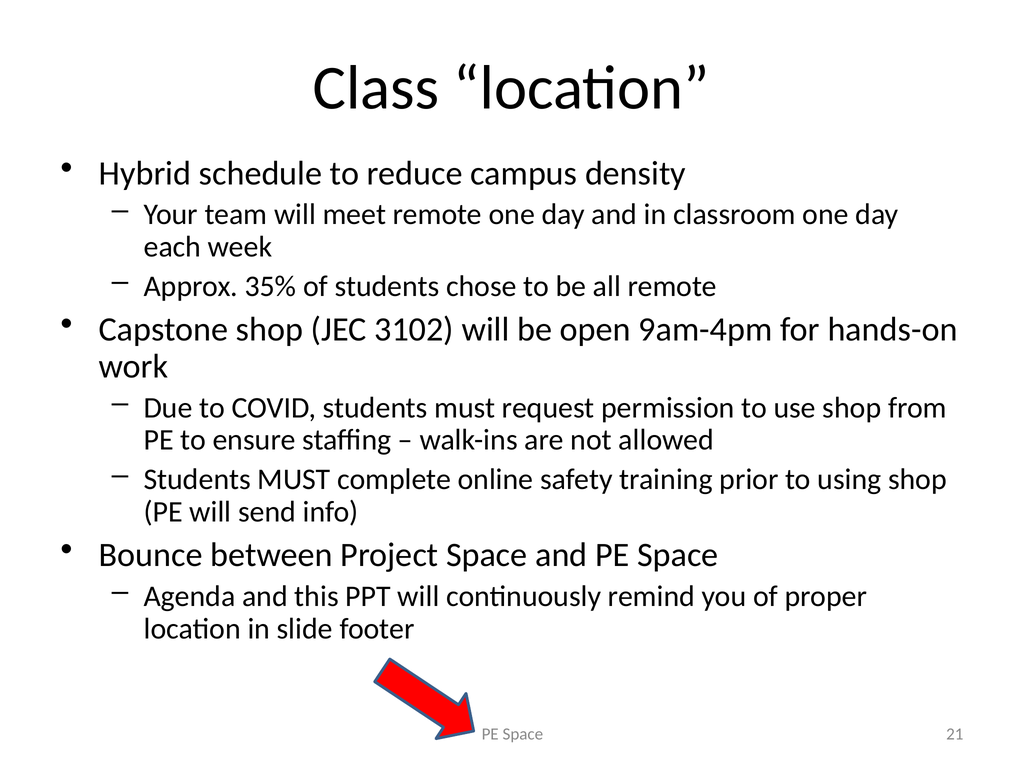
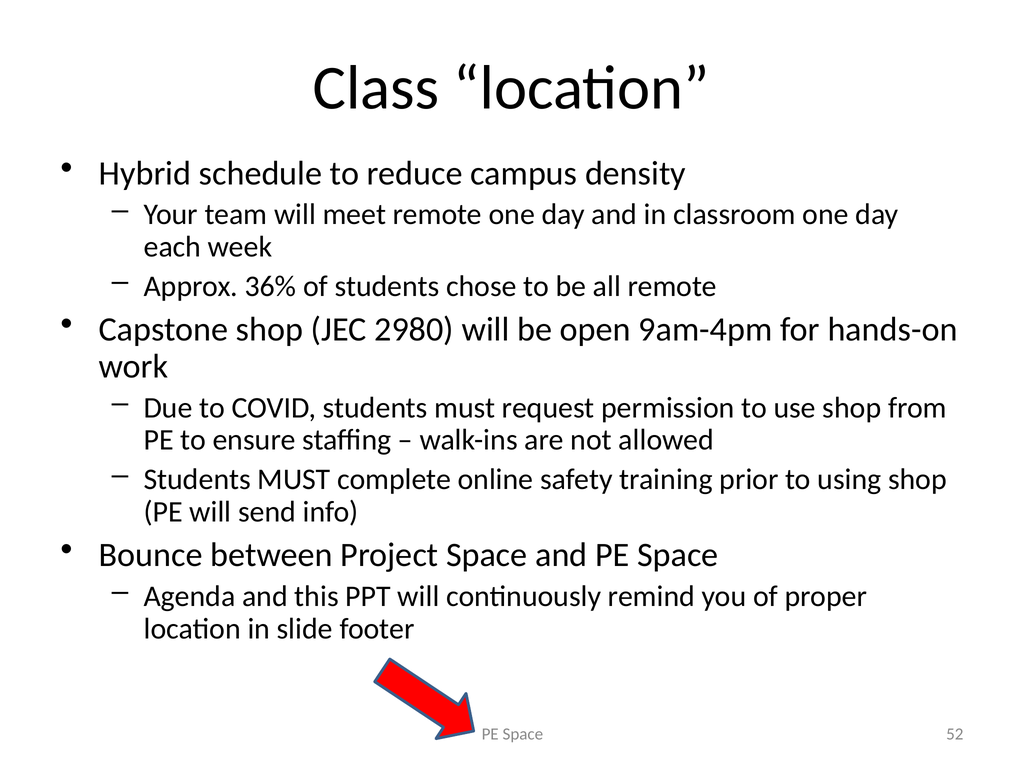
35%: 35% -> 36%
3102: 3102 -> 2980
21: 21 -> 52
